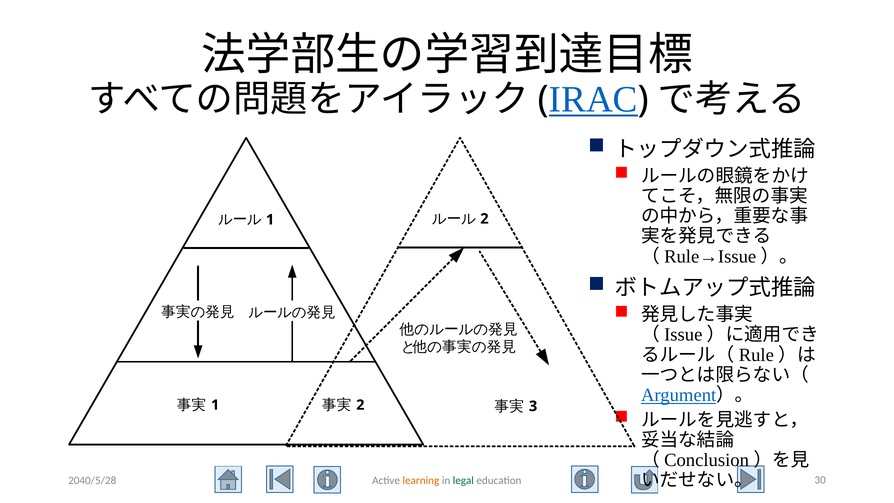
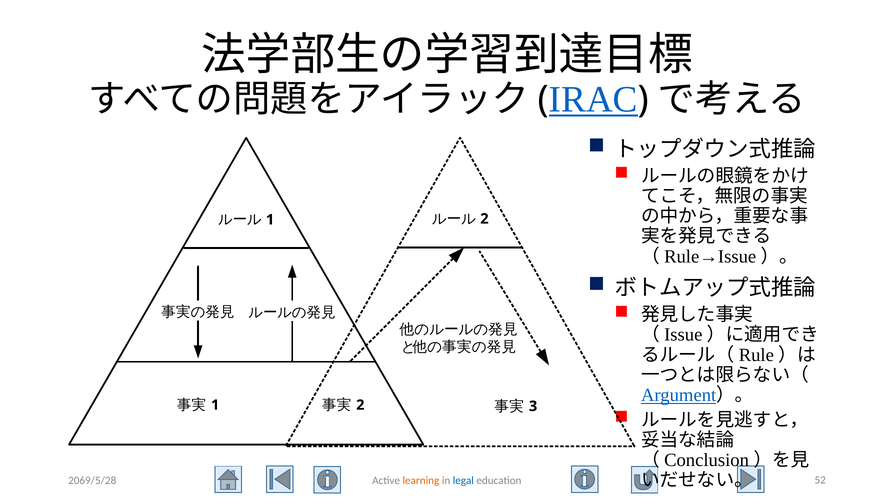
2040/5/28: 2040/5/28 -> 2069/5/28
legal colour: green -> blue
30: 30 -> 52
